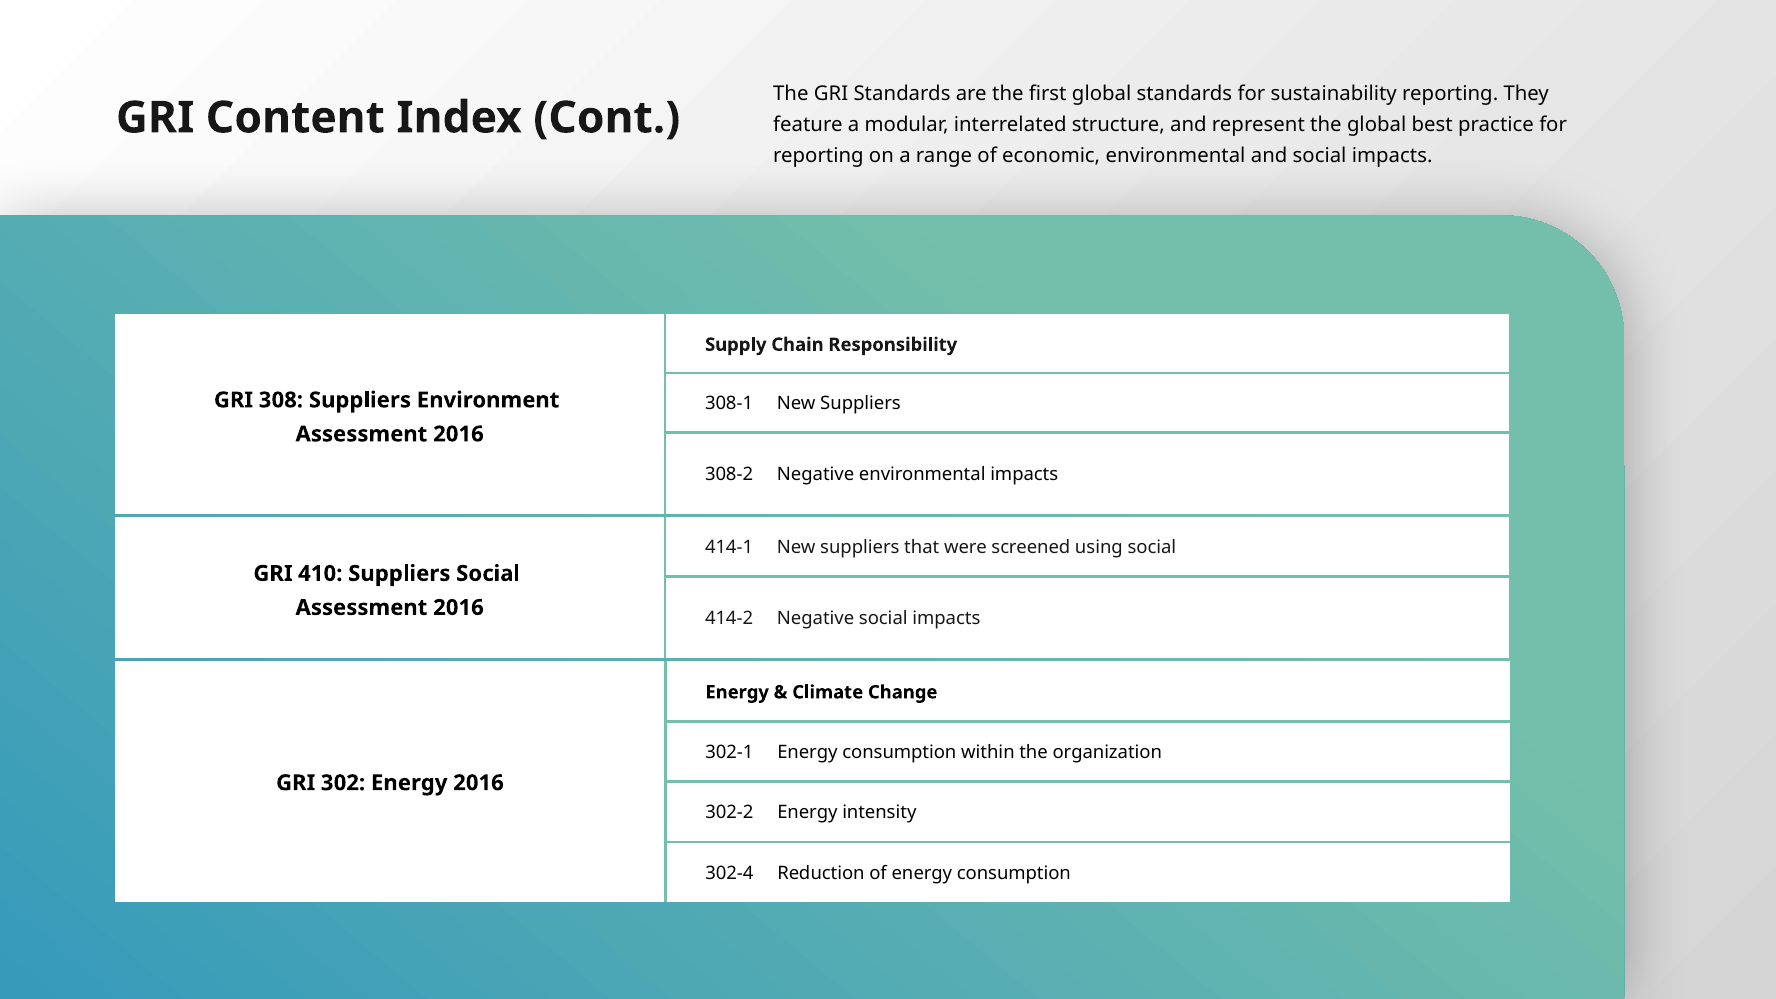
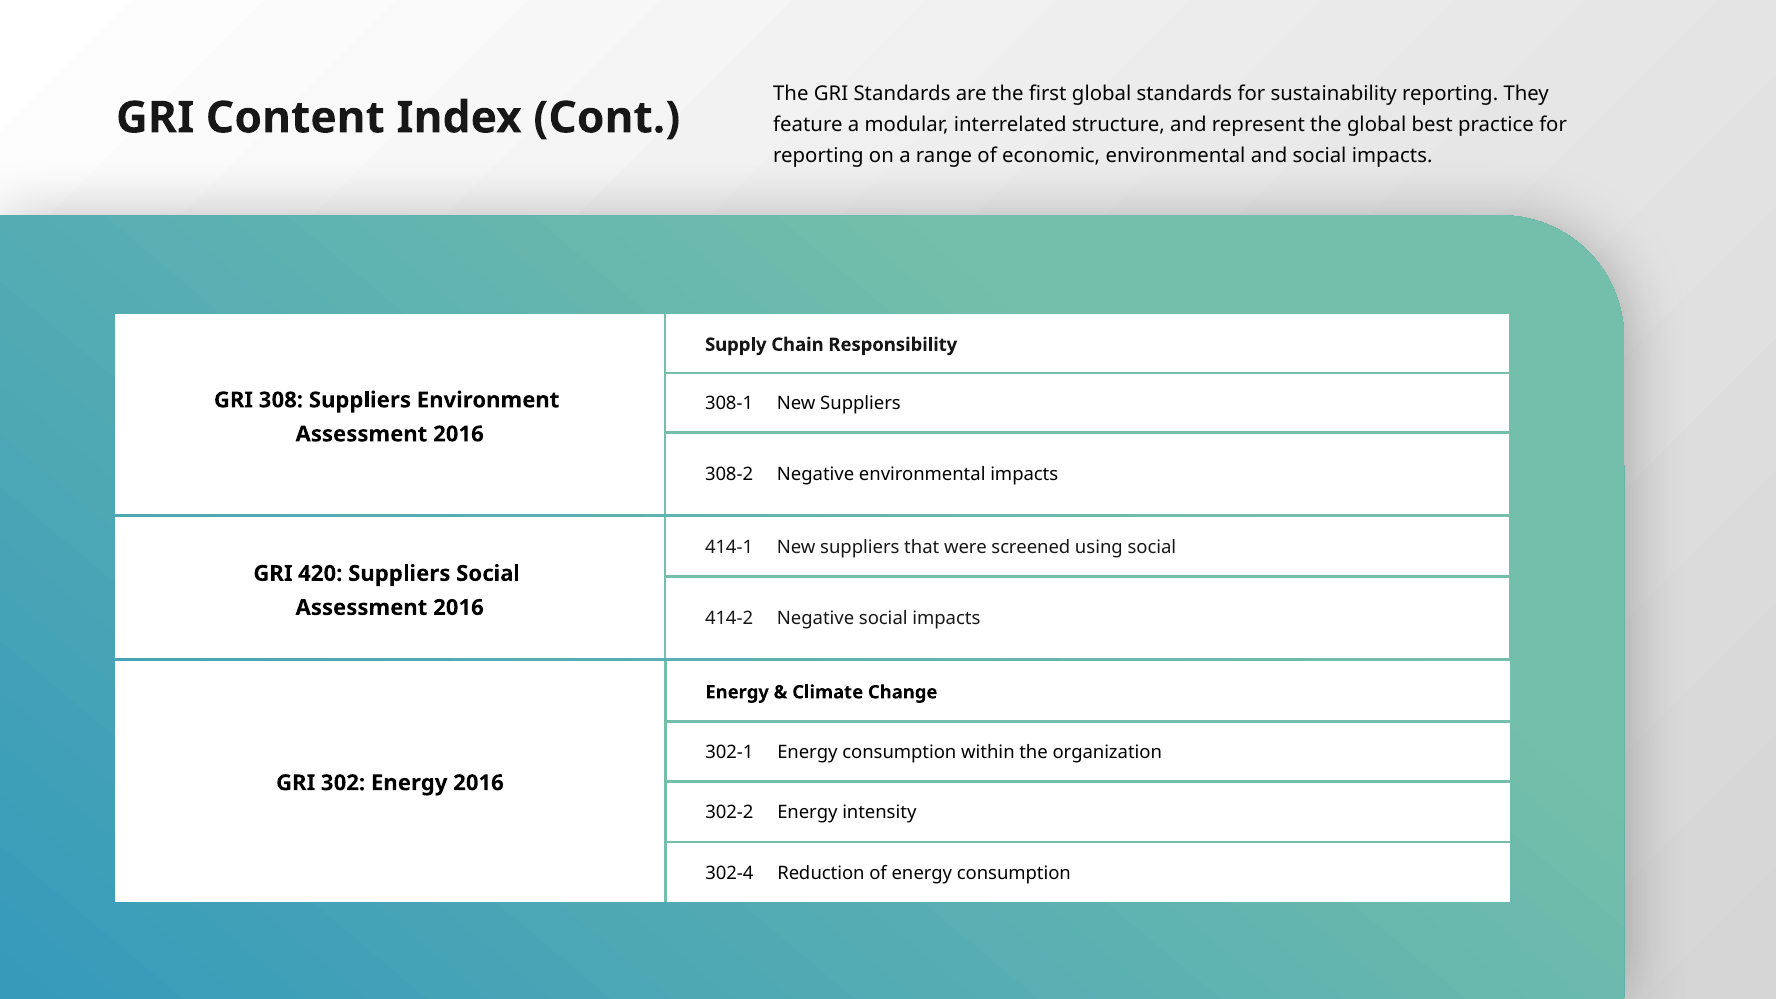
410: 410 -> 420
